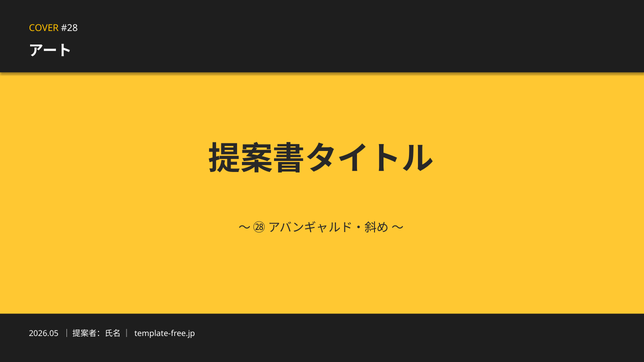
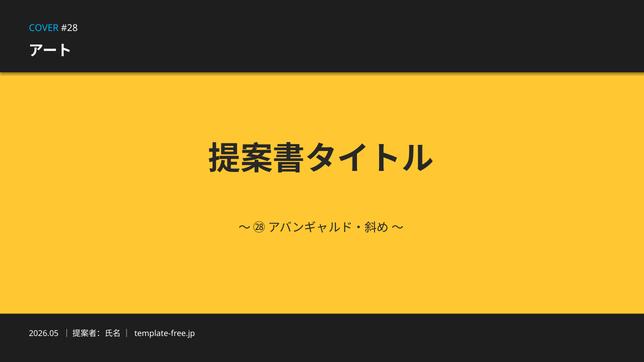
COVER colour: yellow -> light blue
